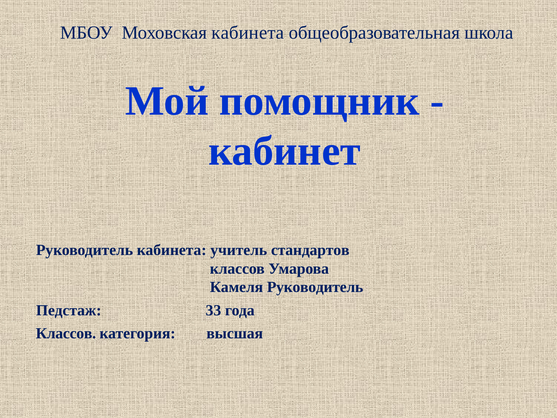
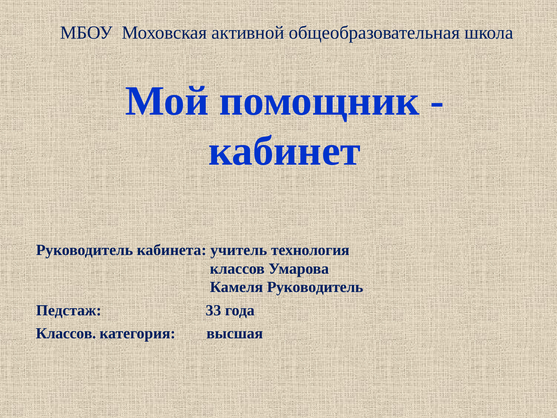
Моховская кабинета: кабинета -> активной
стандартов: стандартов -> технология
